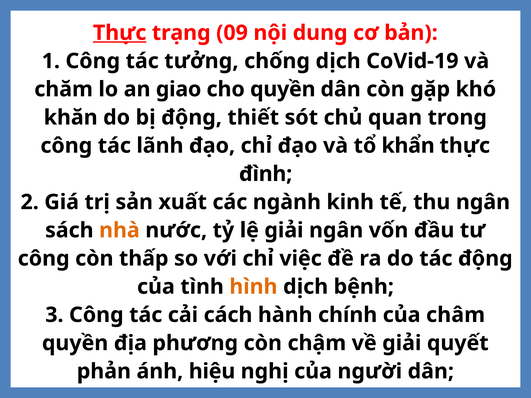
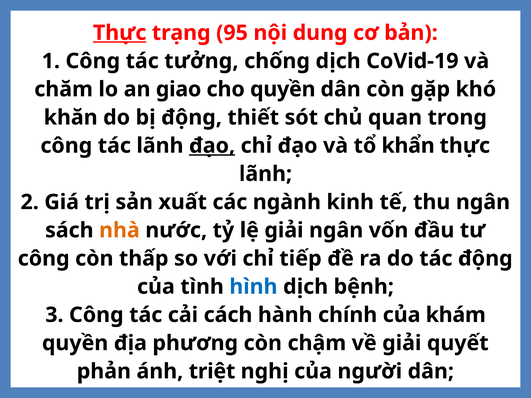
09: 09 -> 95
đạo at (212, 146) underline: none -> present
đình at (266, 174): đình -> lãnh
việc: việc -> tiếp
hình colour: orange -> blue
châm: châm -> khám
hiệu: hiệu -> triệt
